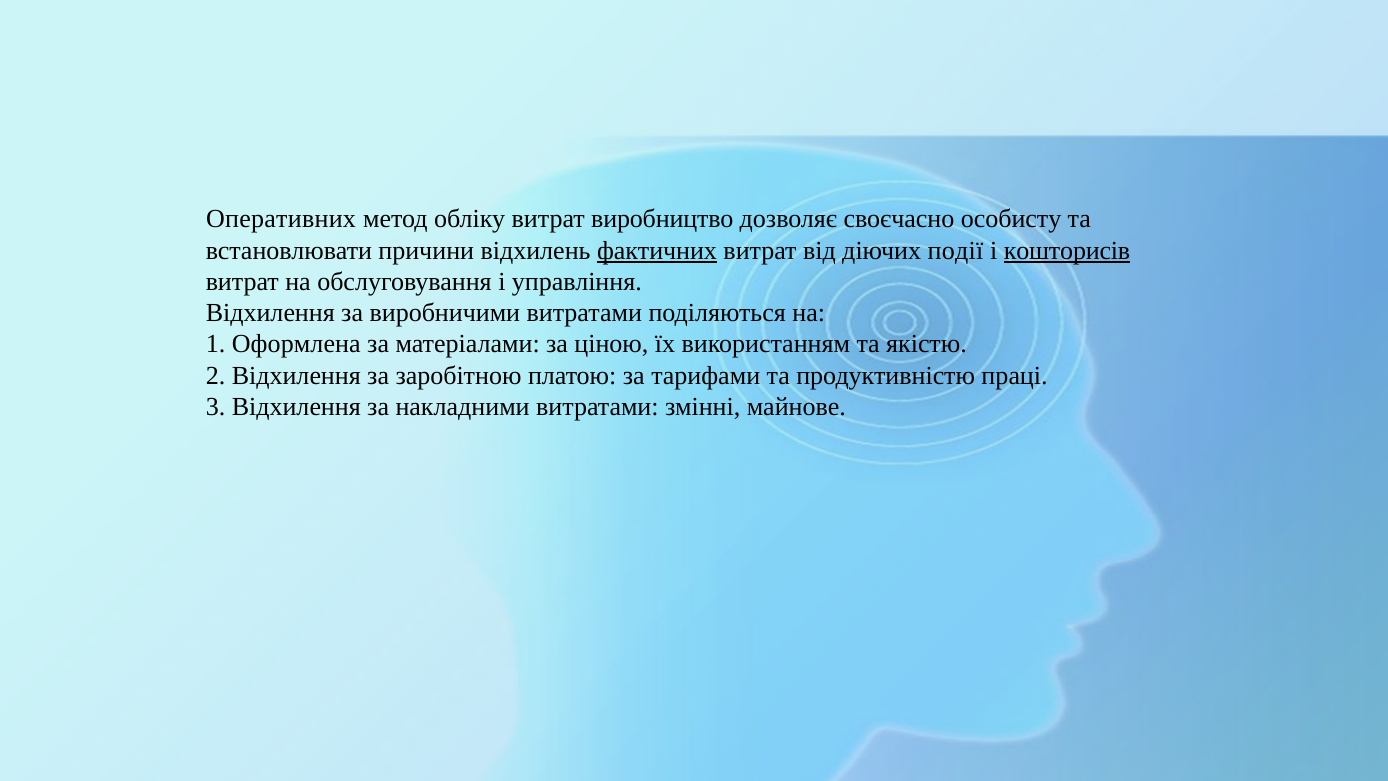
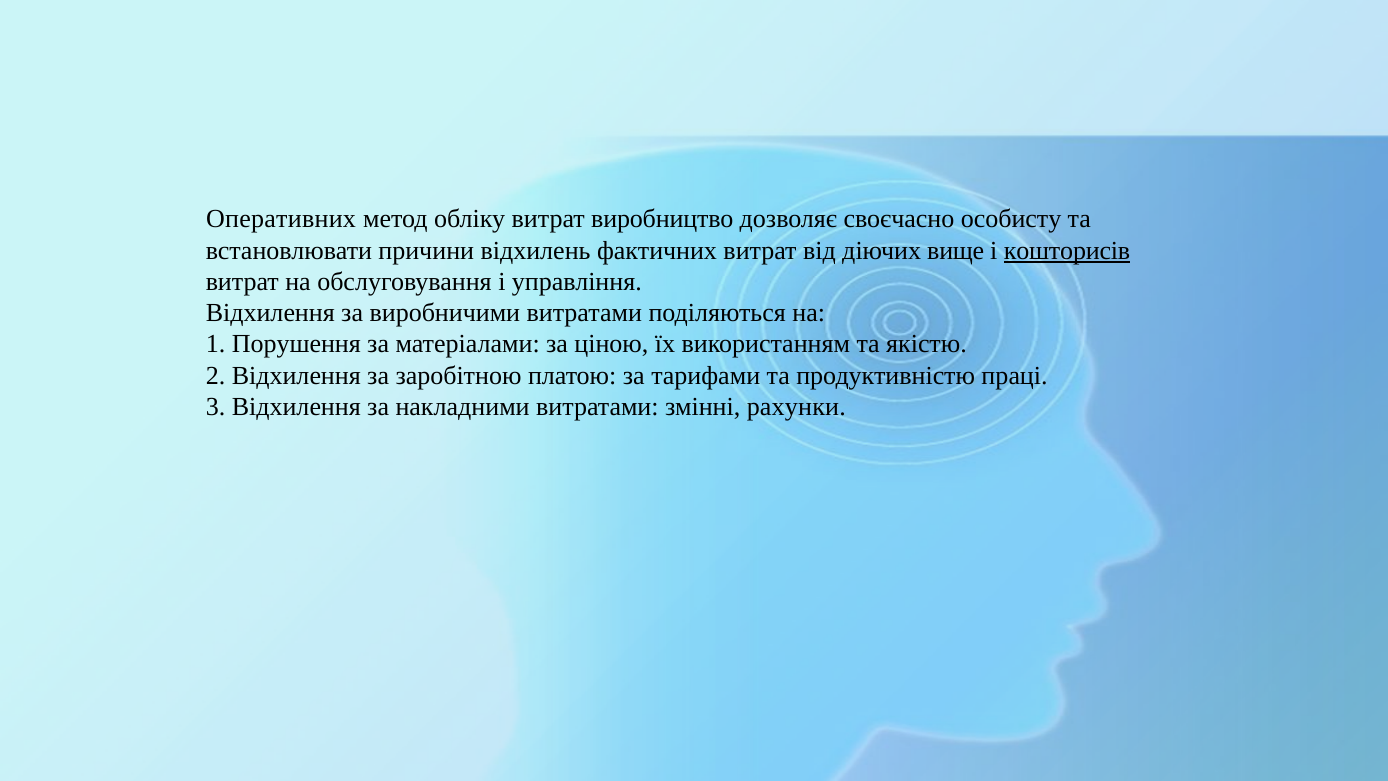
фактичних underline: present -> none
події: події -> вище
Оформлена: Оформлена -> Порушення
майнове: майнове -> рахунки
